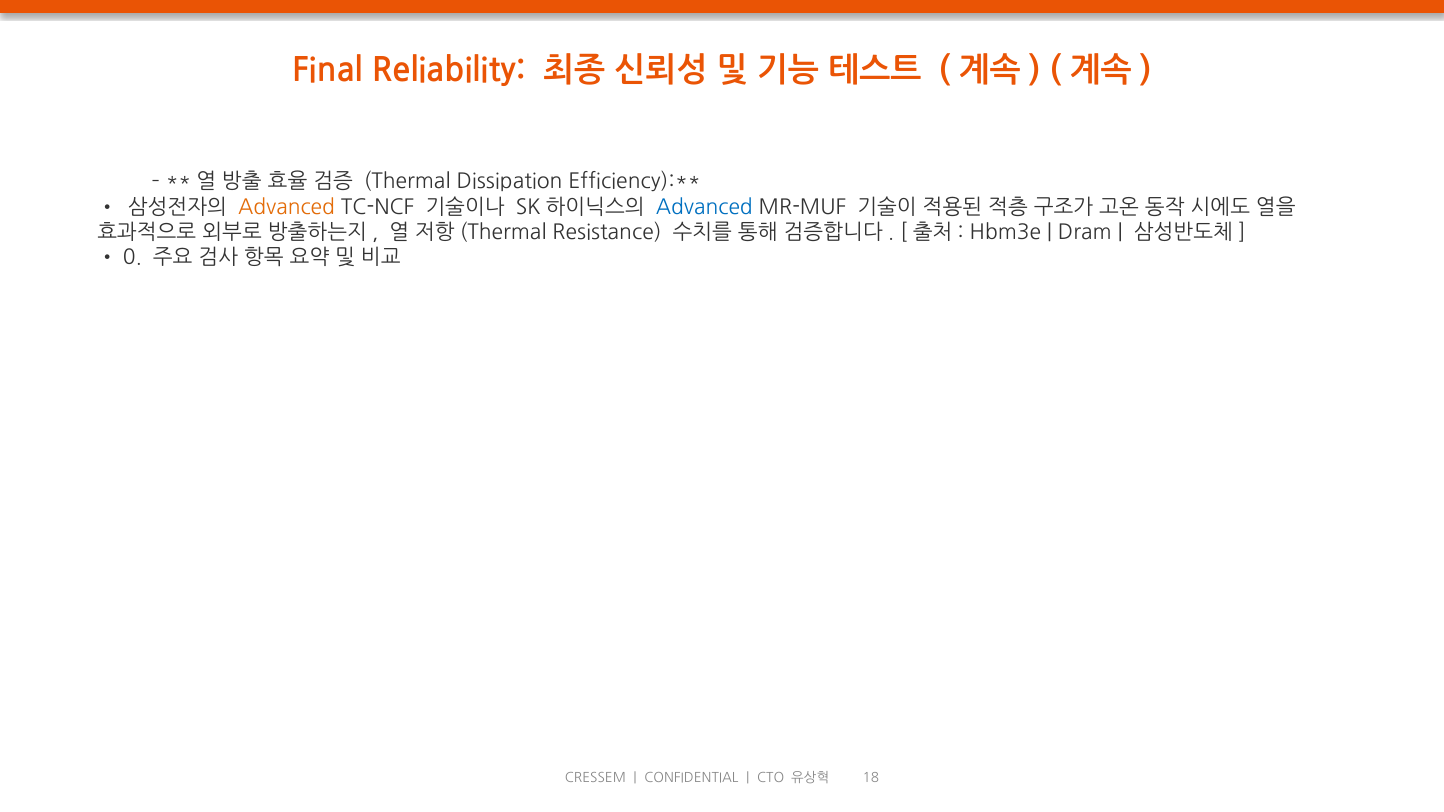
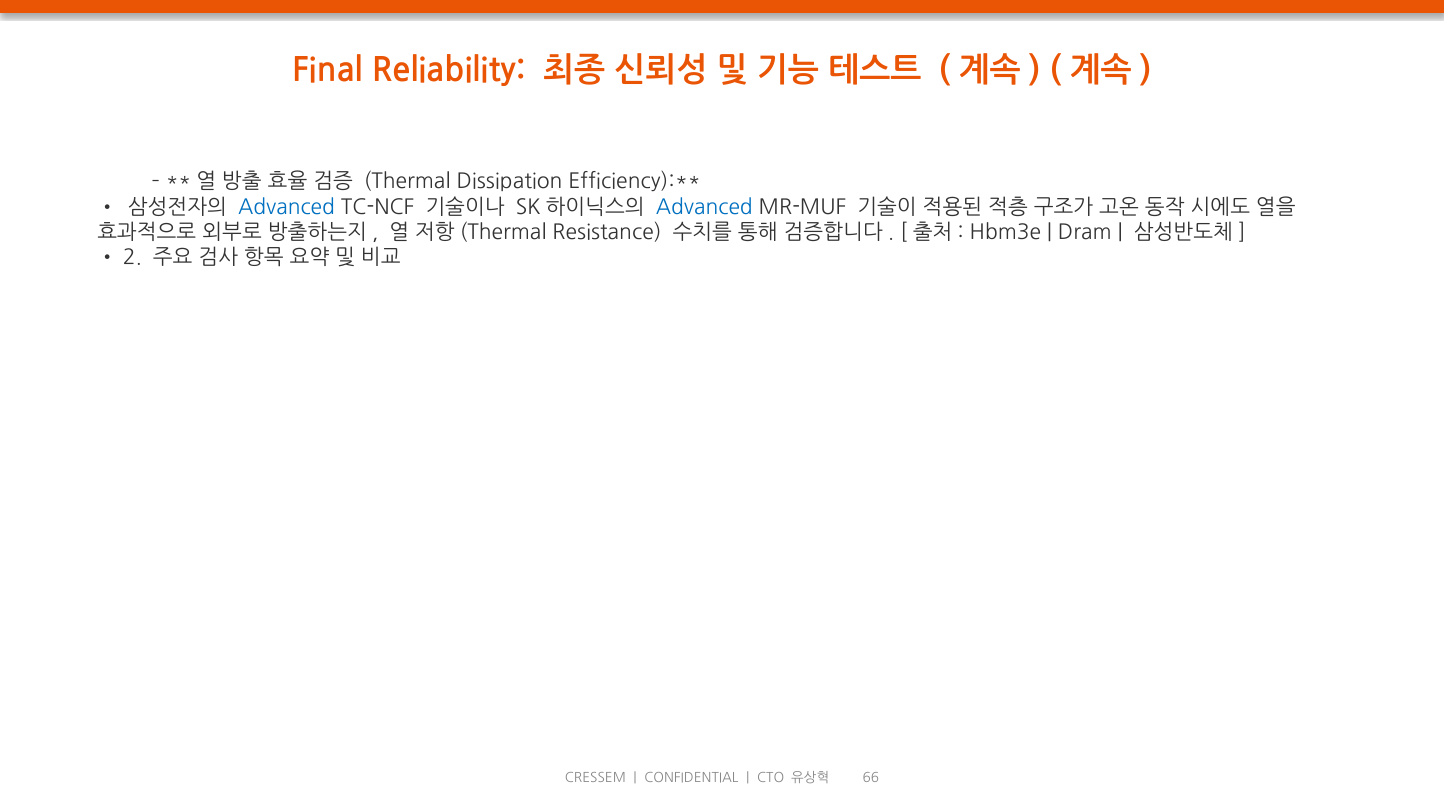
Advanced at (286, 207) colour: orange -> blue
0: 0 -> 2
18: 18 -> 66
